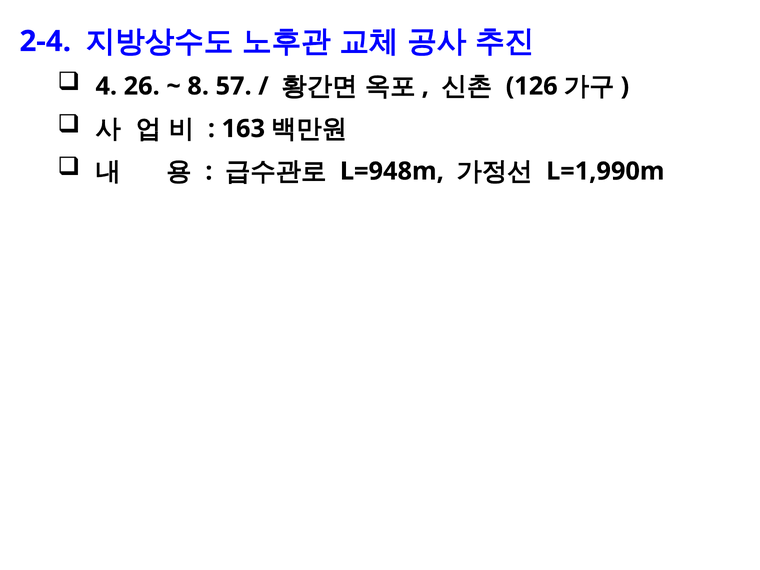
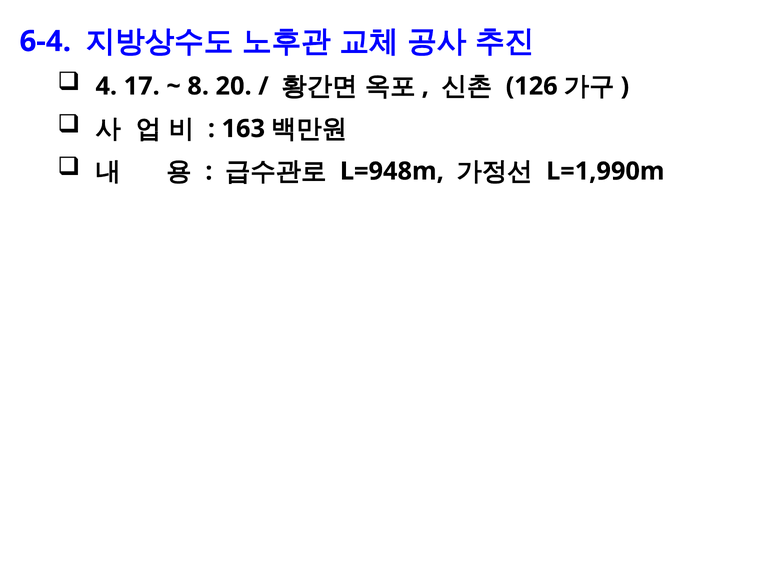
2-4: 2-4 -> 6-4
26: 26 -> 17
57: 57 -> 20
